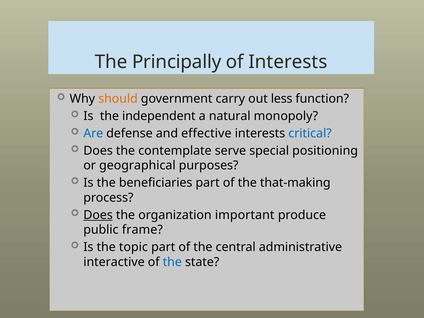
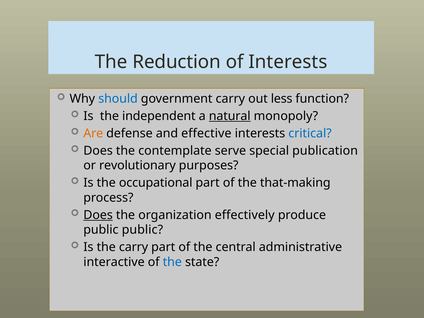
Principally: Principally -> Reduction
should colour: orange -> blue
natural underline: none -> present
Are colour: blue -> orange
positioning: positioning -> publication
geographical: geographical -> revolutionary
beneficiaries: beneficiaries -> occupational
important: important -> effectively
public frame: frame -> public
the topic: topic -> carry
